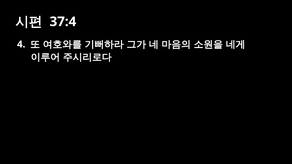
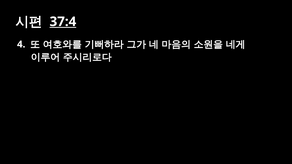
37:4 underline: none -> present
